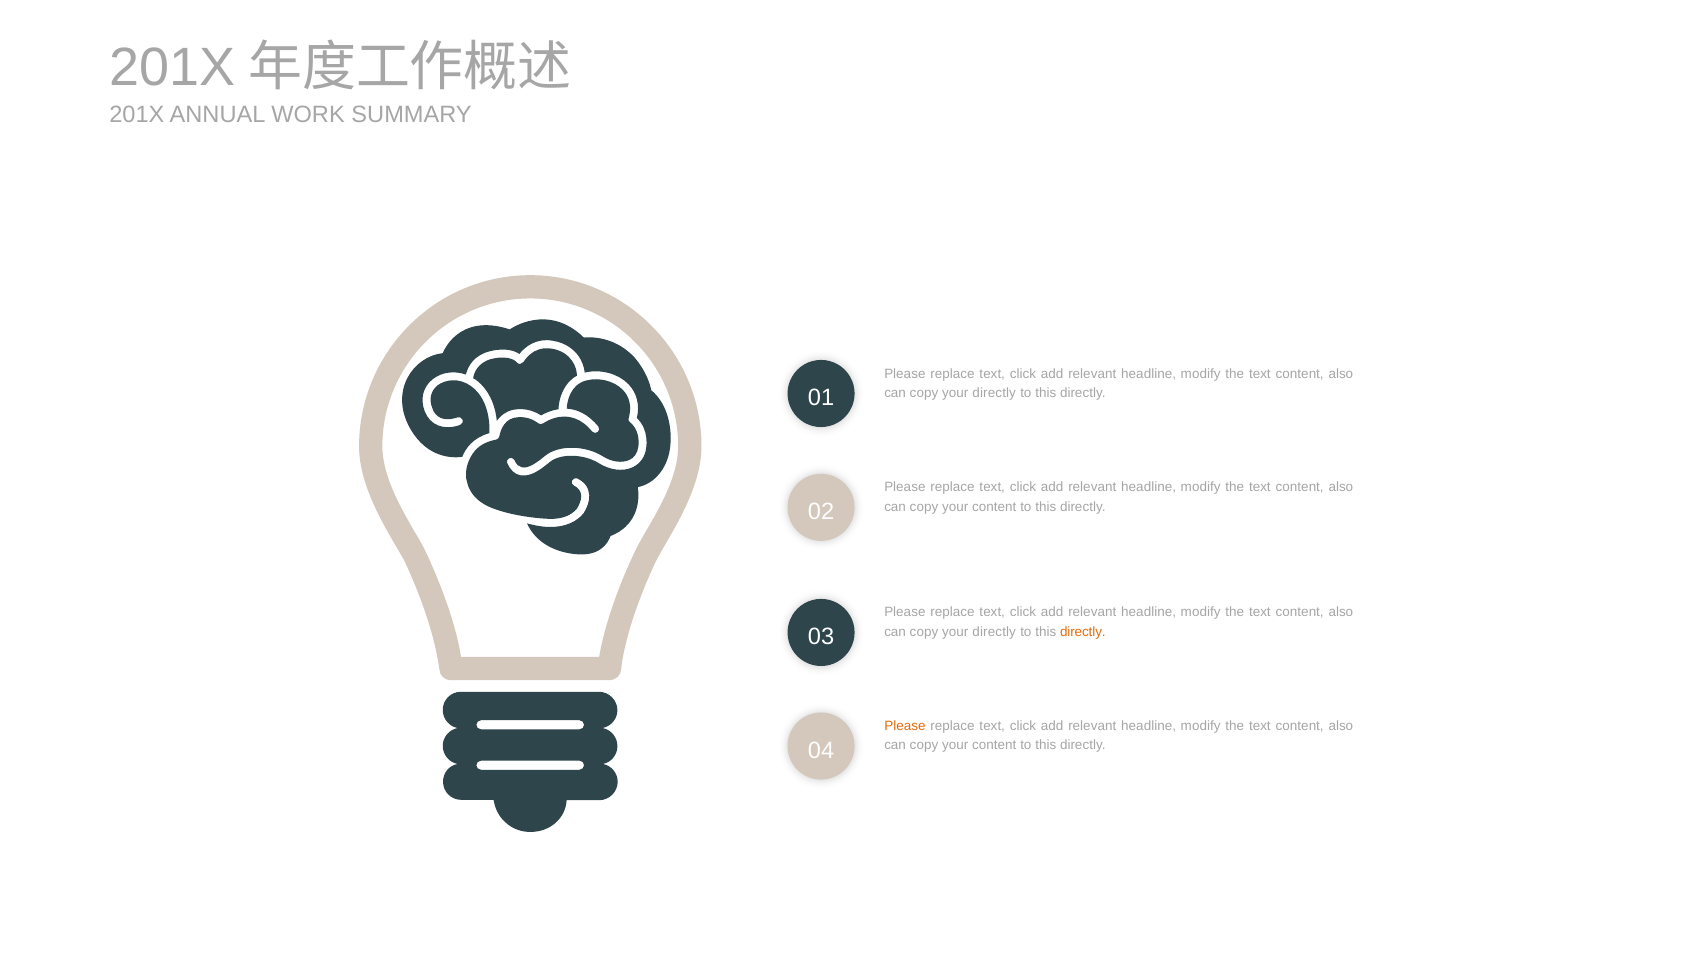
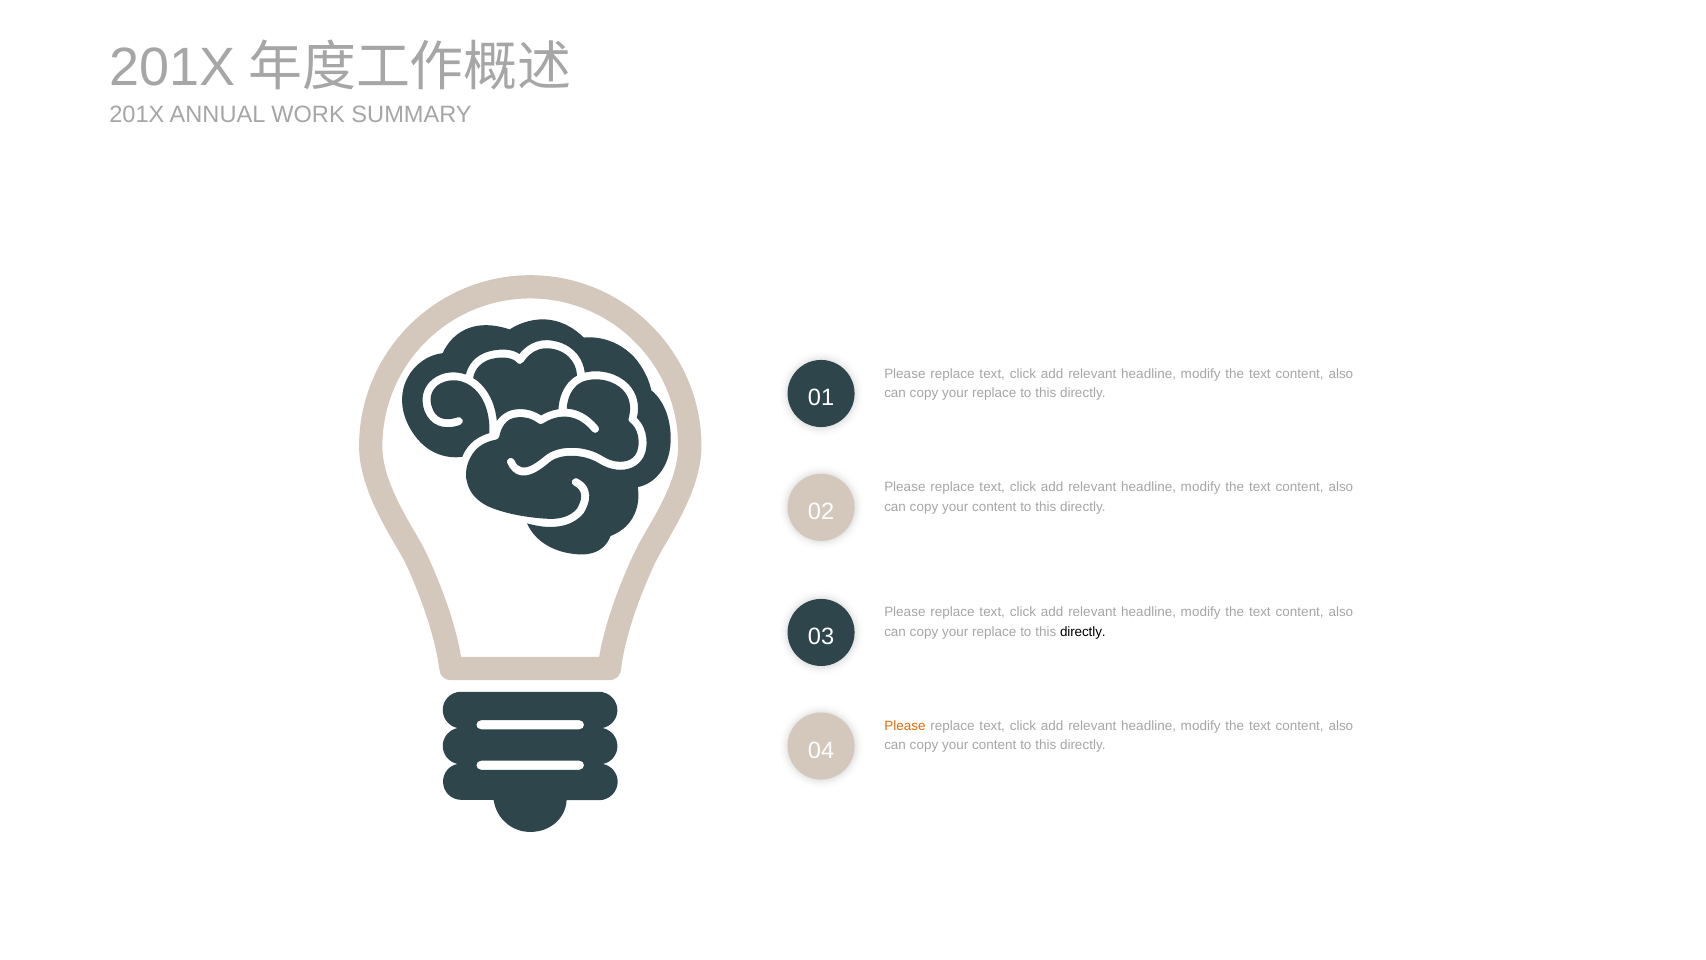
directly at (994, 393): directly -> replace
directly at (994, 632): directly -> replace
directly at (1083, 632) colour: orange -> black
